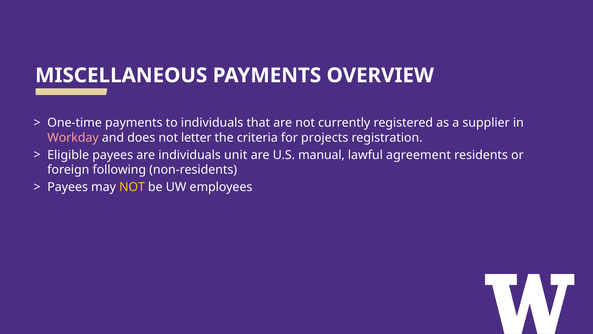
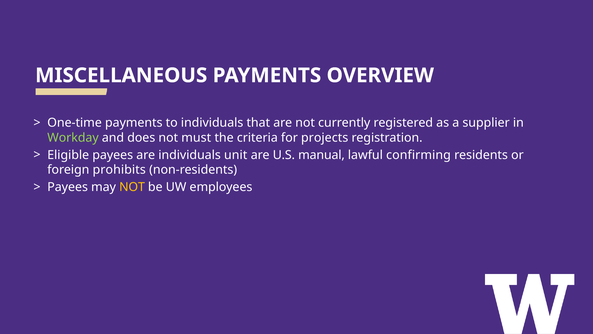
Workday colour: pink -> light green
letter: letter -> must
agreement: agreement -> confirming
following: following -> prohibits
